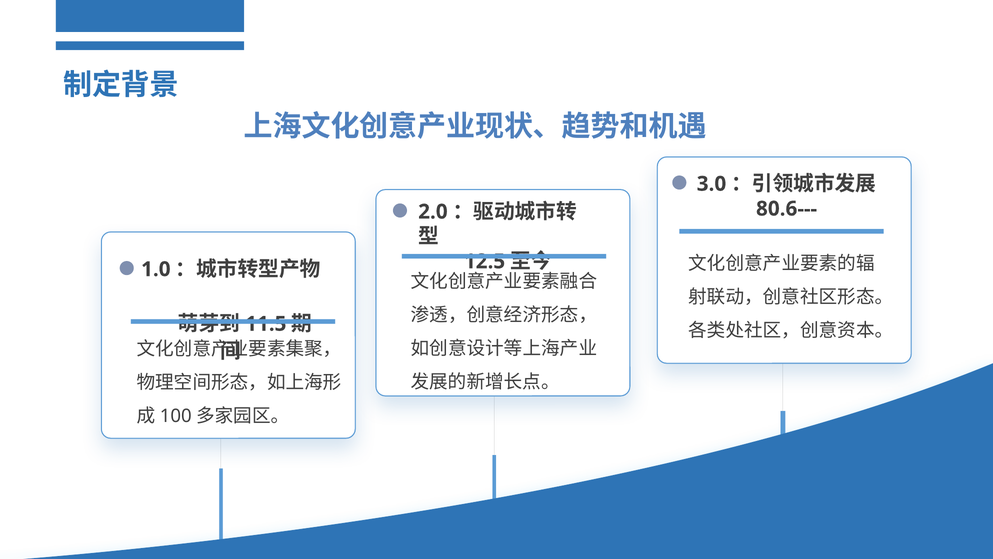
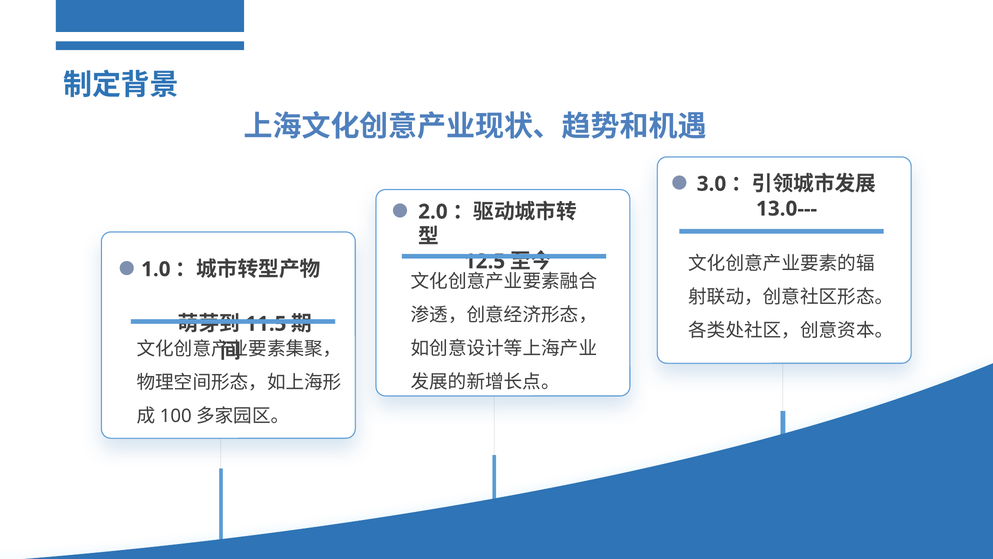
80.6---: 80.6--- -> 13.0---
